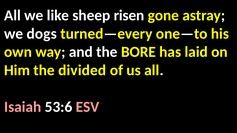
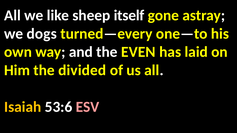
risen: risen -> itself
BORE: BORE -> EVEN
Isaiah colour: pink -> yellow
